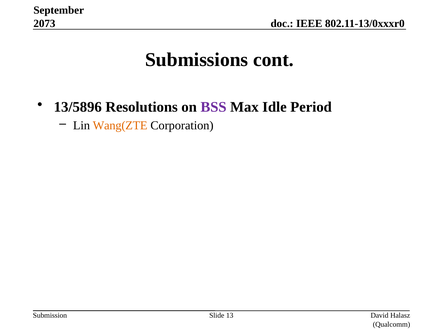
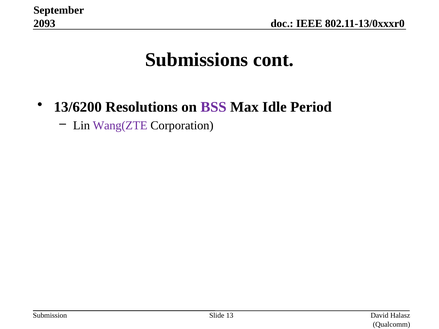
2073: 2073 -> 2093
13/5896: 13/5896 -> 13/6200
Wang(ZTE colour: orange -> purple
